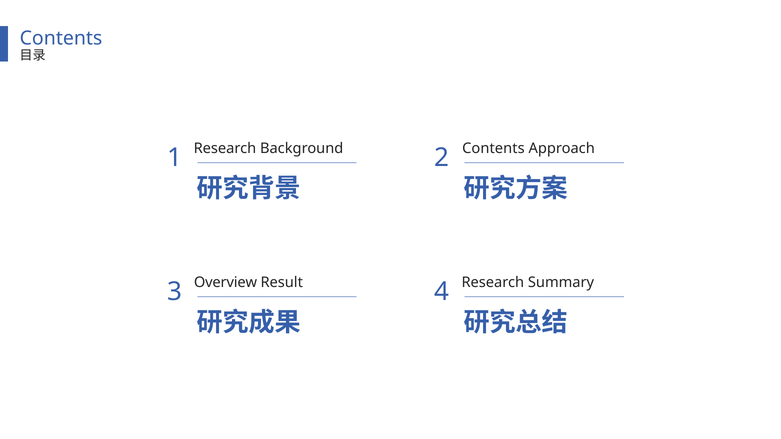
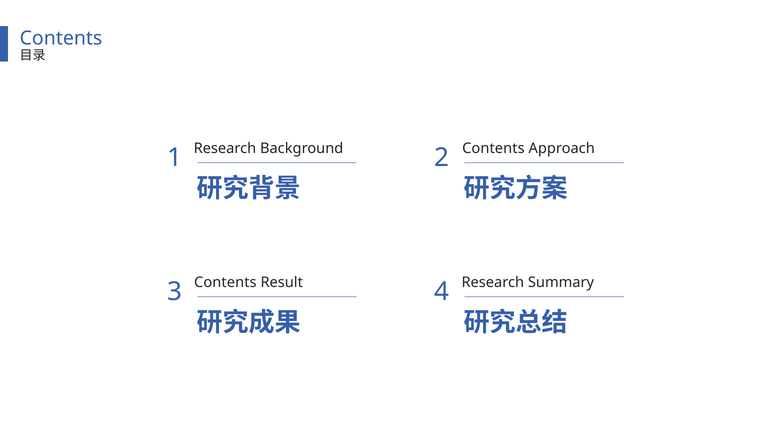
Overview at (225, 283): Overview -> Contents
